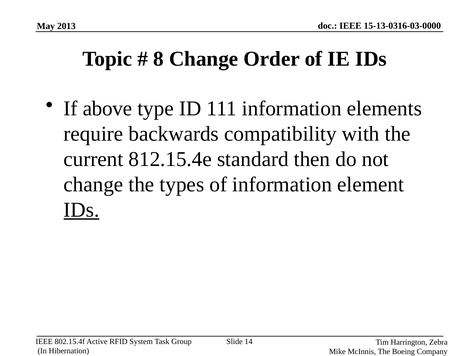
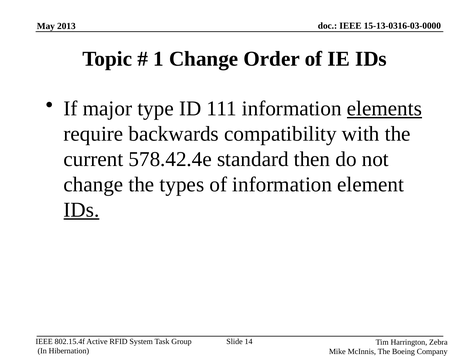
8: 8 -> 1
above: above -> major
elements underline: none -> present
812.15.4e: 812.15.4e -> 578.42.4e
